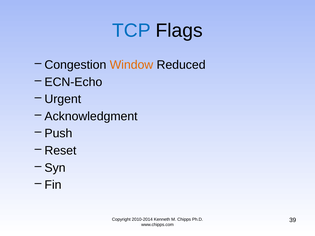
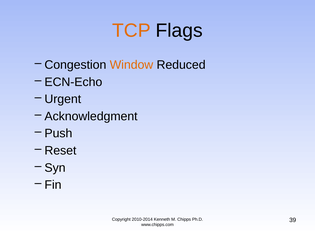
TCP colour: blue -> orange
